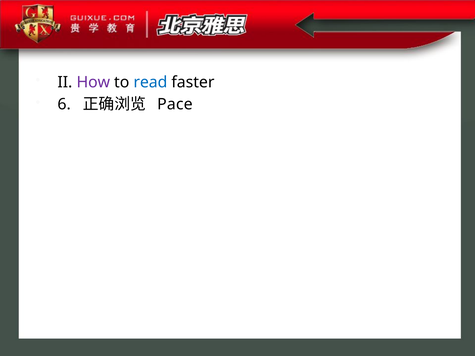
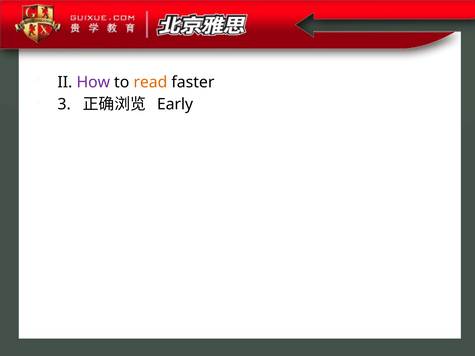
read colour: blue -> orange
6: 6 -> 3
Pace: Pace -> Early
